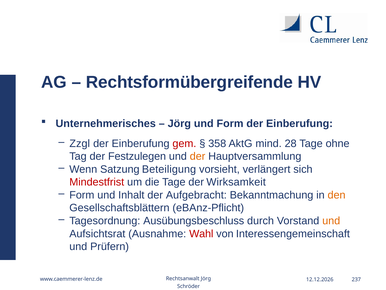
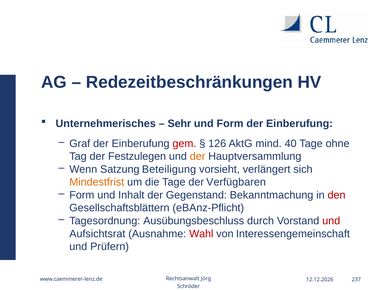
Rechtsformübergreifende: Rechtsformübergreifende -> Redezeitbeschränkungen
Jörg at (179, 123): Jörg -> Sehr
Zzgl: Zzgl -> Graf
358: 358 -> 126
28: 28 -> 40
Mindestfrist colour: red -> orange
Wirksamkeit: Wirksamkeit -> Verfügbaren
Aufgebracht: Aufgebracht -> Gegenstand
den colour: orange -> red
und at (331, 220) colour: orange -> red
